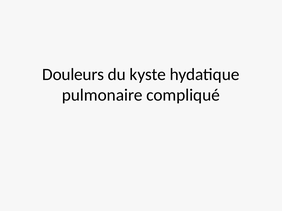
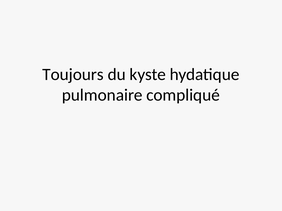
Douleurs: Douleurs -> Toujours
